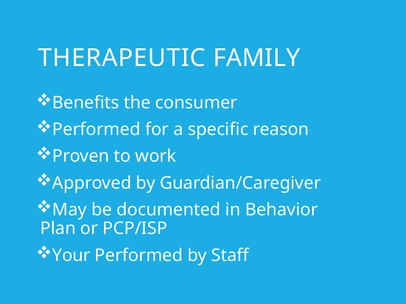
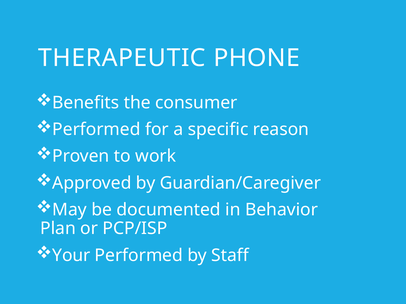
FAMILY: FAMILY -> PHONE
